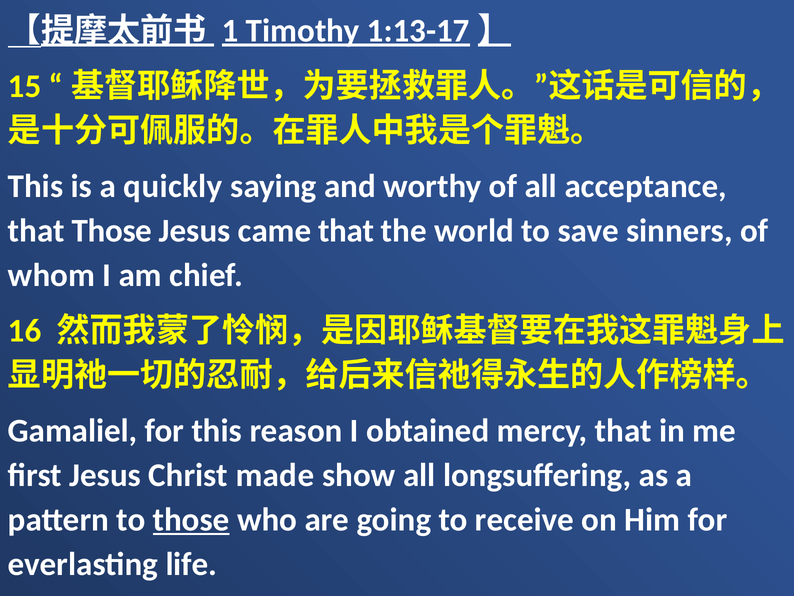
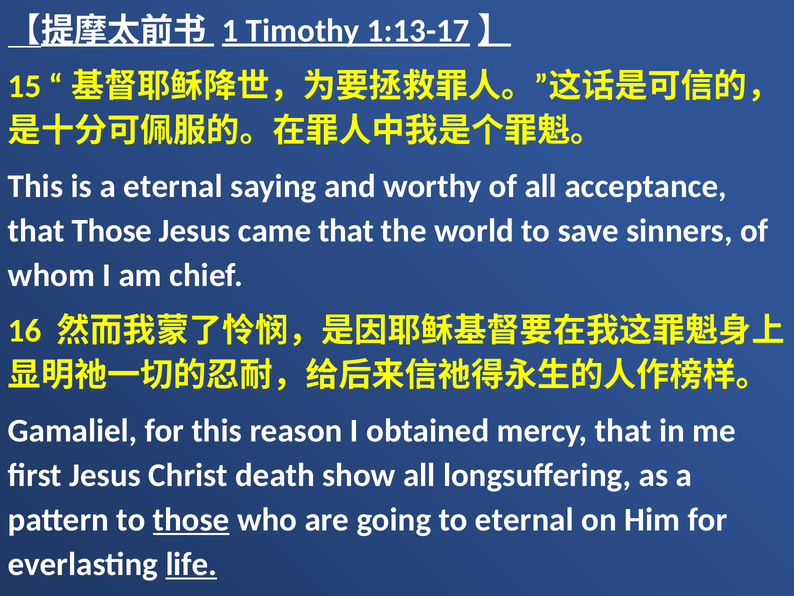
a quickly: quickly -> eternal
made: made -> death
to receive: receive -> eternal
life underline: none -> present
